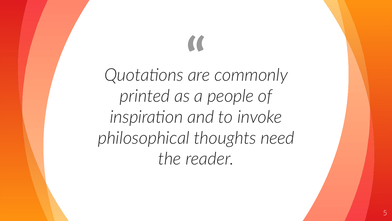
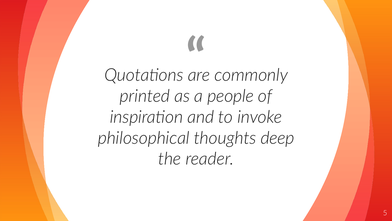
need: need -> deep
